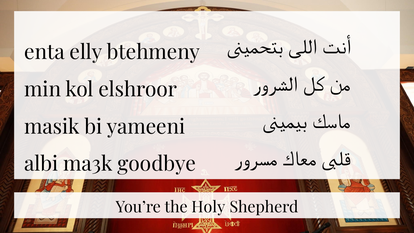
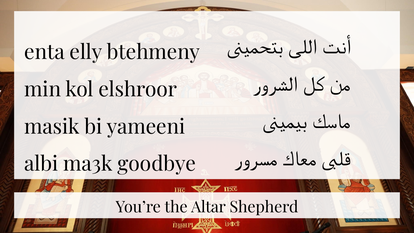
Holy: Holy -> Altar
